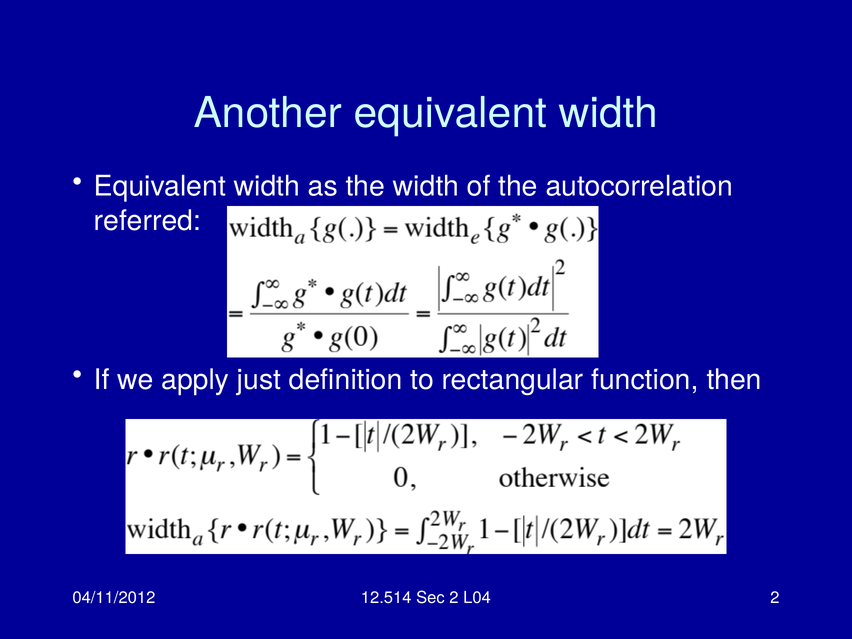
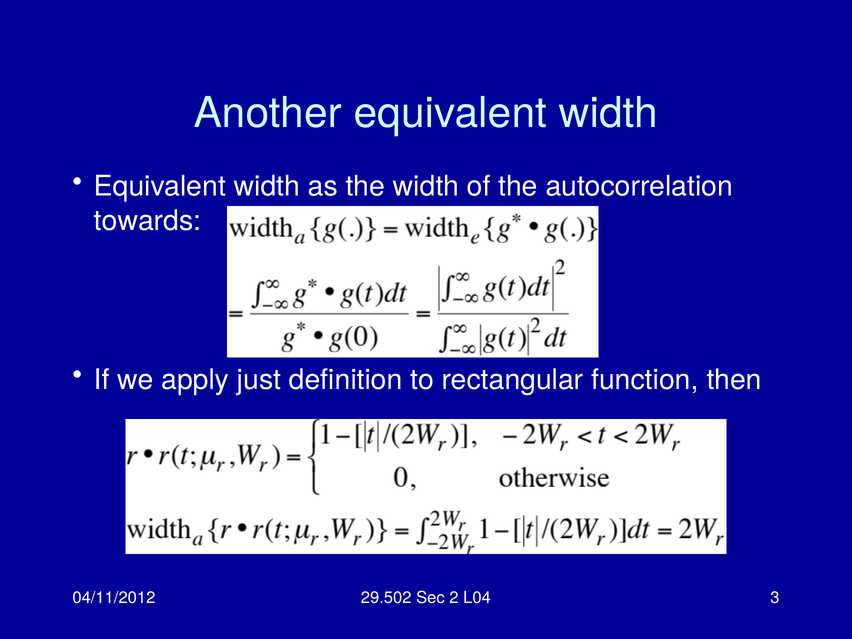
referred: referred -> towards
12.514: 12.514 -> 29.502
L04 2: 2 -> 3
